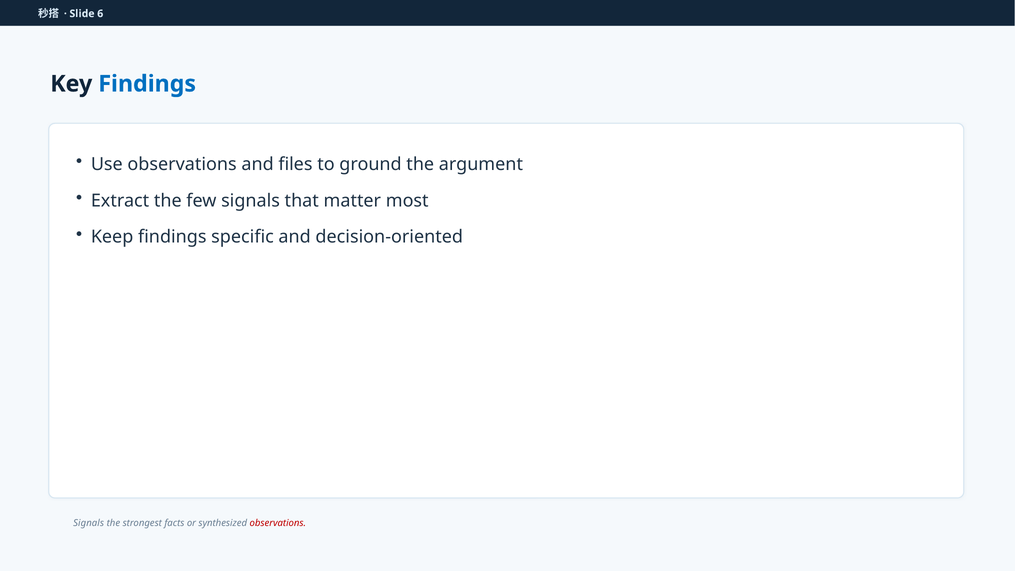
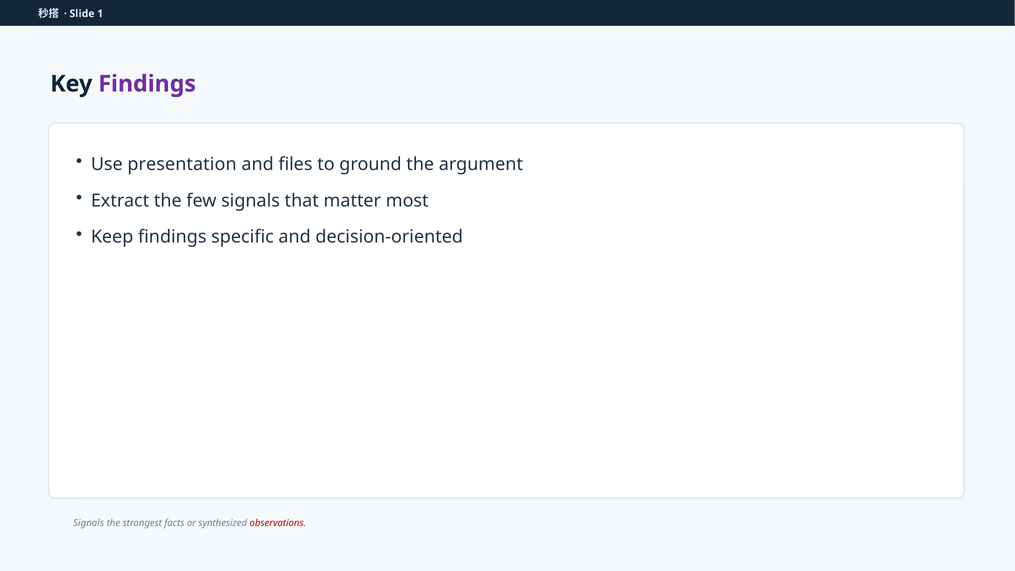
6: 6 -> 1
Findings at (147, 84) colour: blue -> purple
Use observations: observations -> presentation
